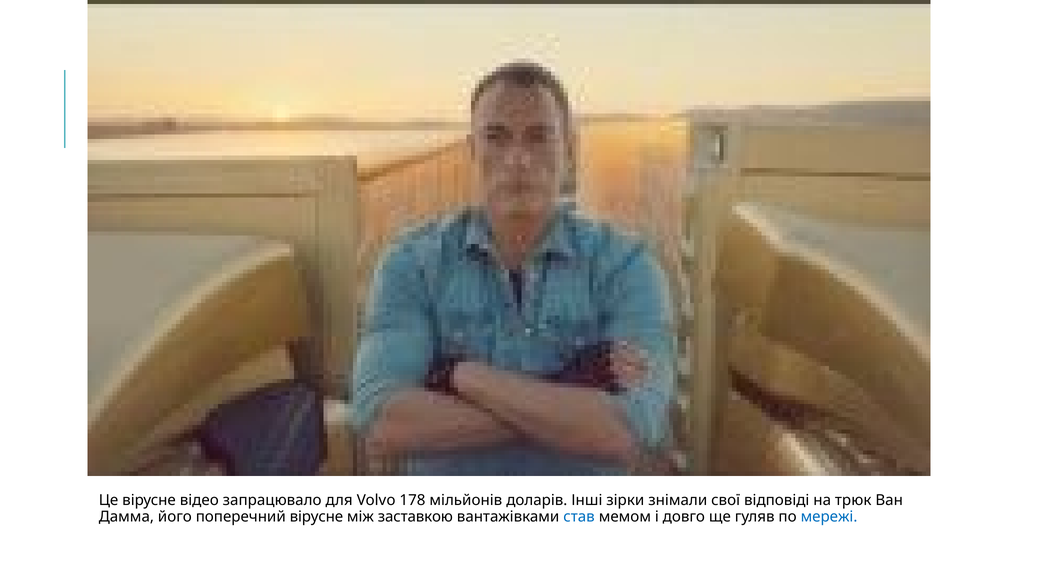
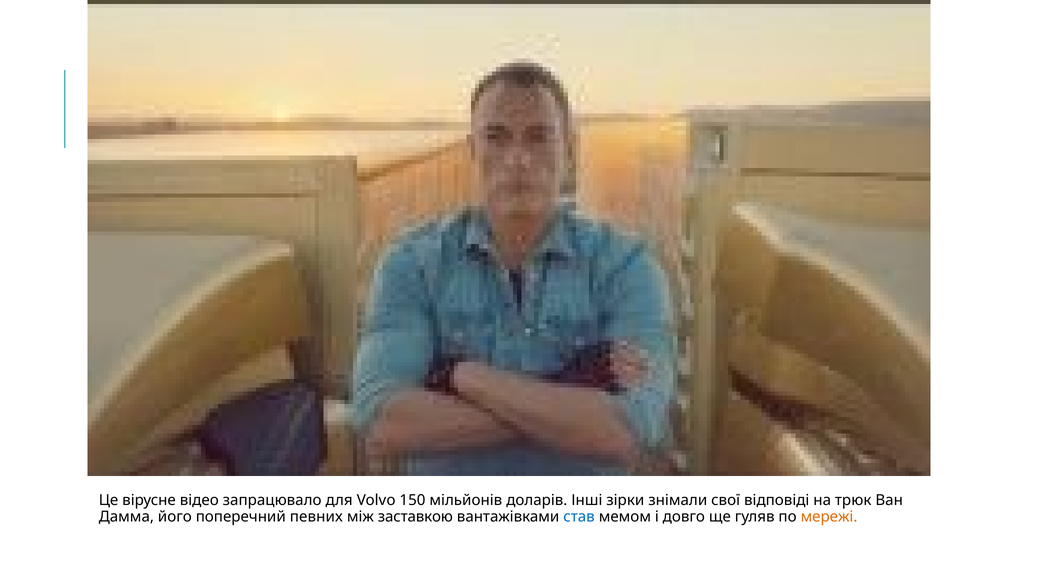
178: 178 -> 150
поперечний вірусне: вірусне -> певних
мережі colour: blue -> orange
